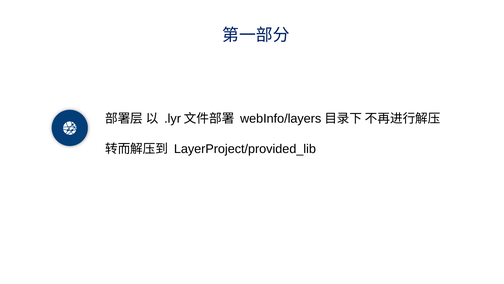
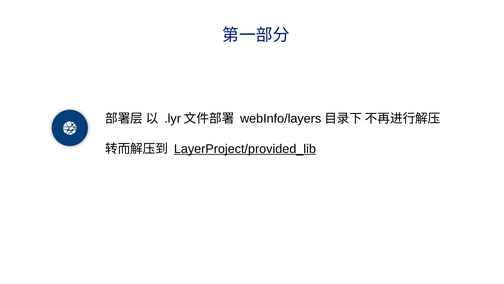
LayerProject/provided_lib underline: none -> present
